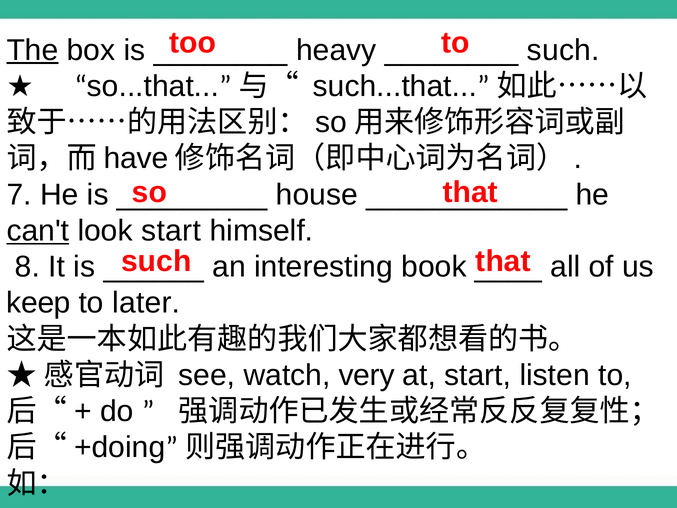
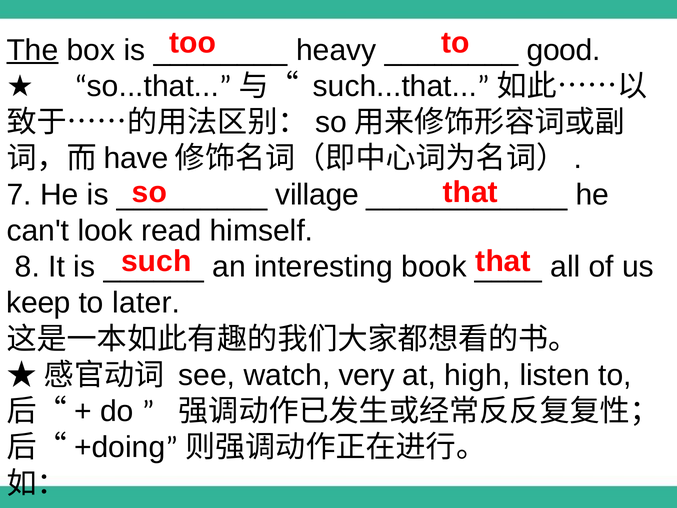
such at (563, 50): such -> good
house: house -> village
can't underline: present -> none
look start: start -> read
at start: start -> high
